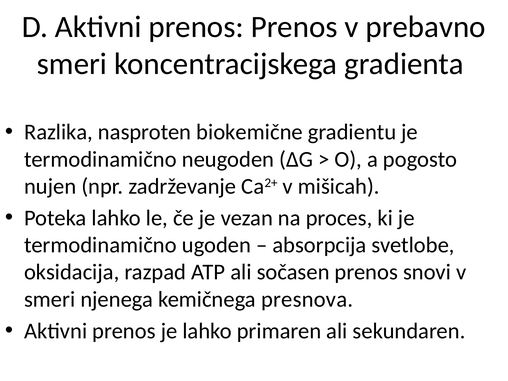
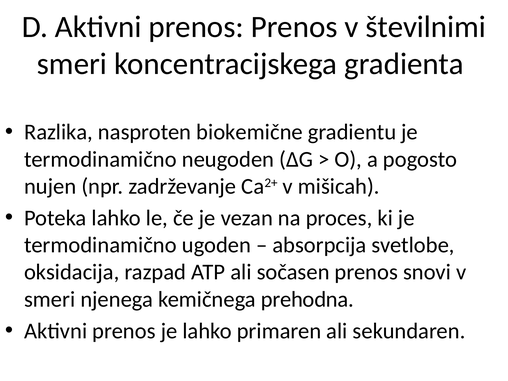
prebavno: prebavno -> številnimi
presnova: presnova -> prehodna
